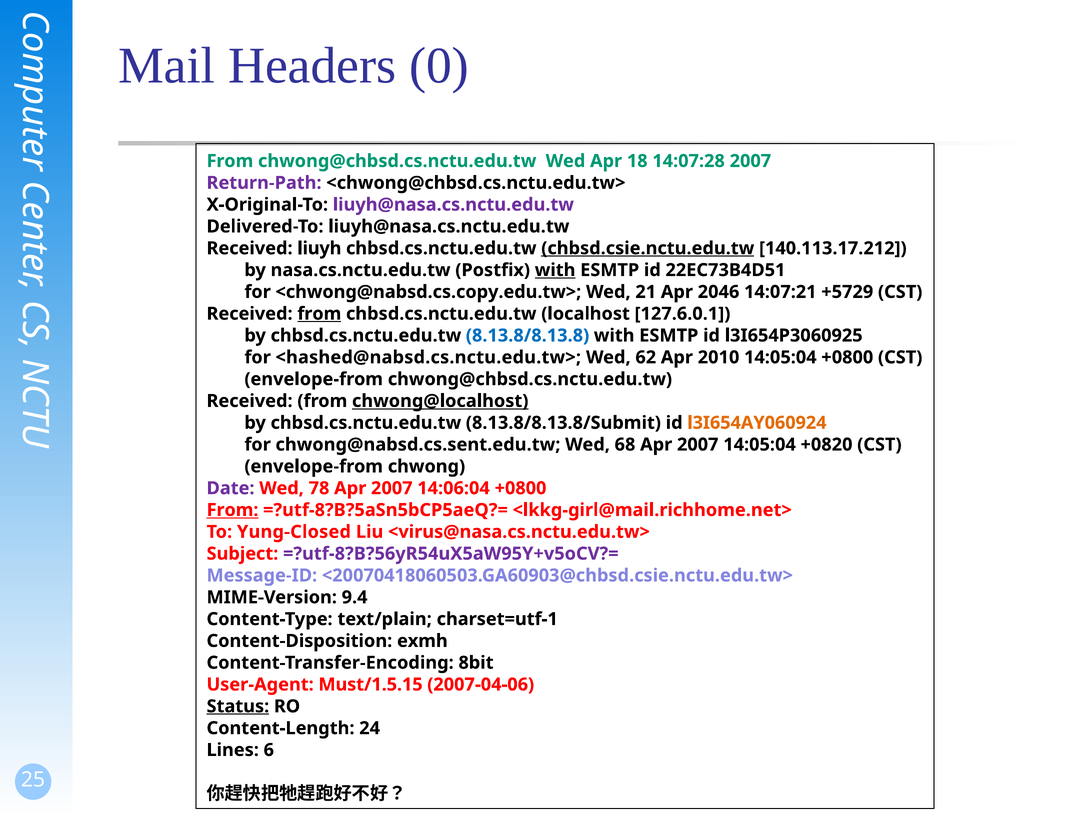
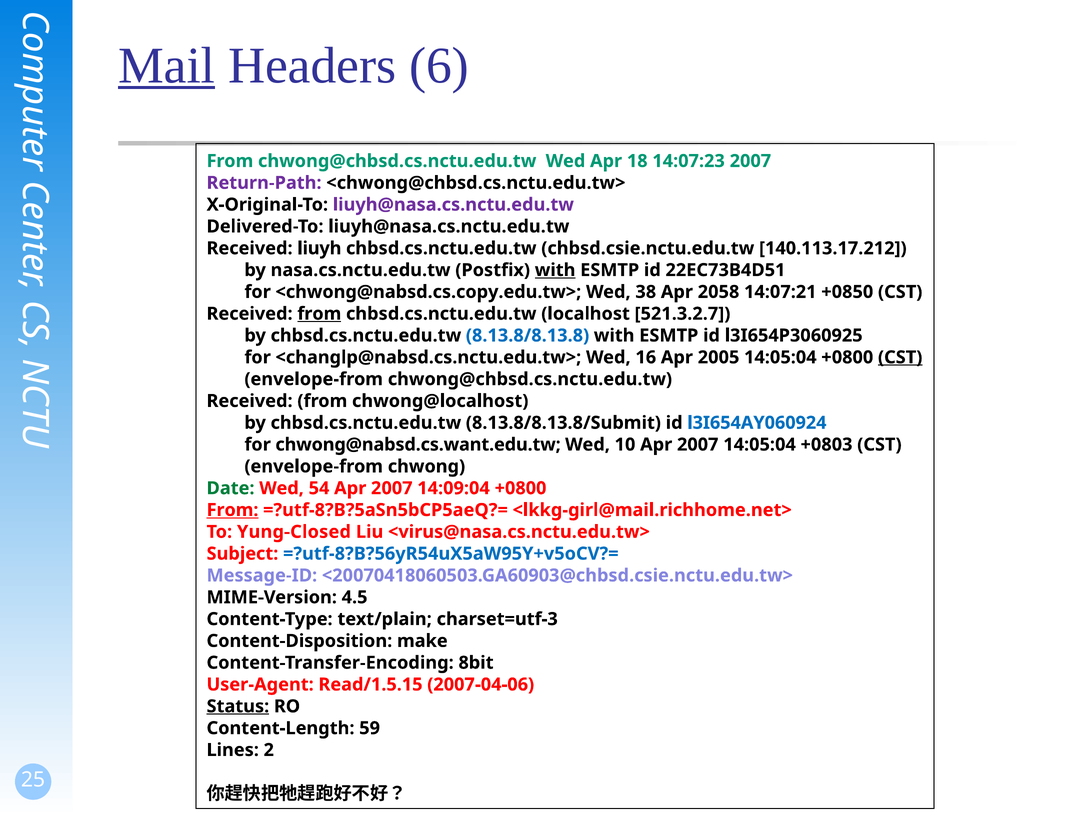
Mail underline: none -> present
0: 0 -> 6
14:07:28: 14:07:28 -> 14:07:23
chbsd.csie.nctu.edu.tw underline: present -> none
21: 21 -> 38
2046: 2046 -> 2058
+5729: +5729 -> +0850
127.6.0.1: 127.6.0.1 -> 521.3.2.7
<hashed@nabsd.cs.nctu.edu.tw>: <hashed@nabsd.cs.nctu.edu.tw> -> <changlp@nabsd.cs.nctu.edu.tw>
62: 62 -> 16
2010: 2010 -> 2005
CST at (900, 357) underline: none -> present
chwong@localhost underline: present -> none
l3I654AY060924 colour: orange -> blue
chwong@nabsd.cs.sent.edu.tw: chwong@nabsd.cs.sent.edu.tw -> chwong@nabsd.cs.want.edu.tw
68: 68 -> 10
+0820: +0820 -> +0803
Date colour: purple -> green
78: 78 -> 54
14:06:04: 14:06:04 -> 14:09:04
=?utf-8?B?56yR54uX5aW95Y+v5oCV?= colour: purple -> blue
9.4: 9.4 -> 4.5
charset=utf-1: charset=utf-1 -> charset=utf-3
exmh: exmh -> make
Must/1.5.15: Must/1.5.15 -> Read/1.5.15
24: 24 -> 59
6: 6 -> 2
